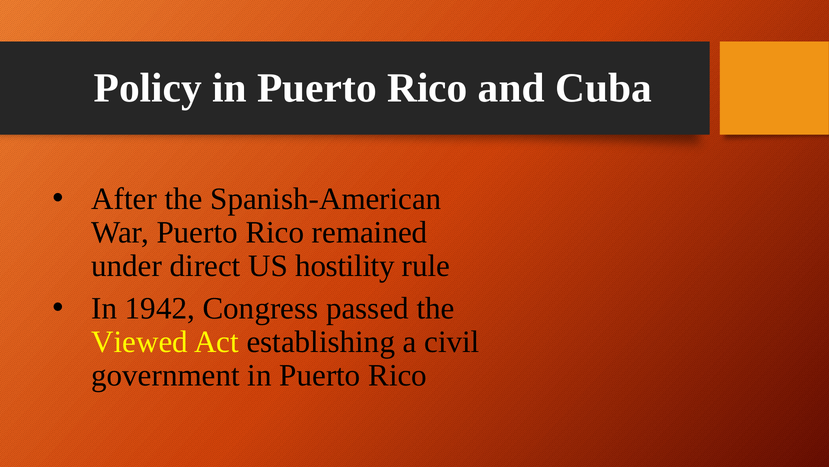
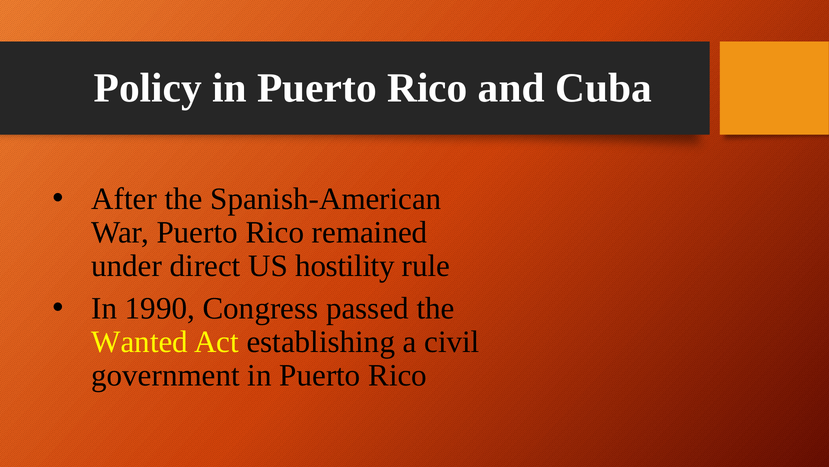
1942: 1942 -> 1990
Viewed: Viewed -> Wanted
